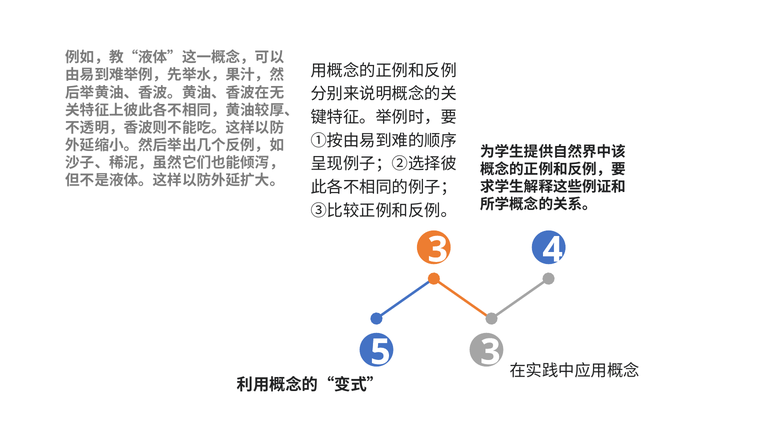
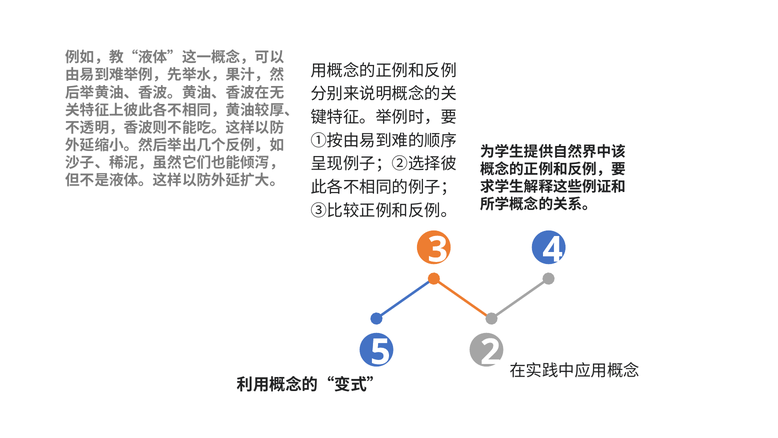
5 3: 3 -> 2
